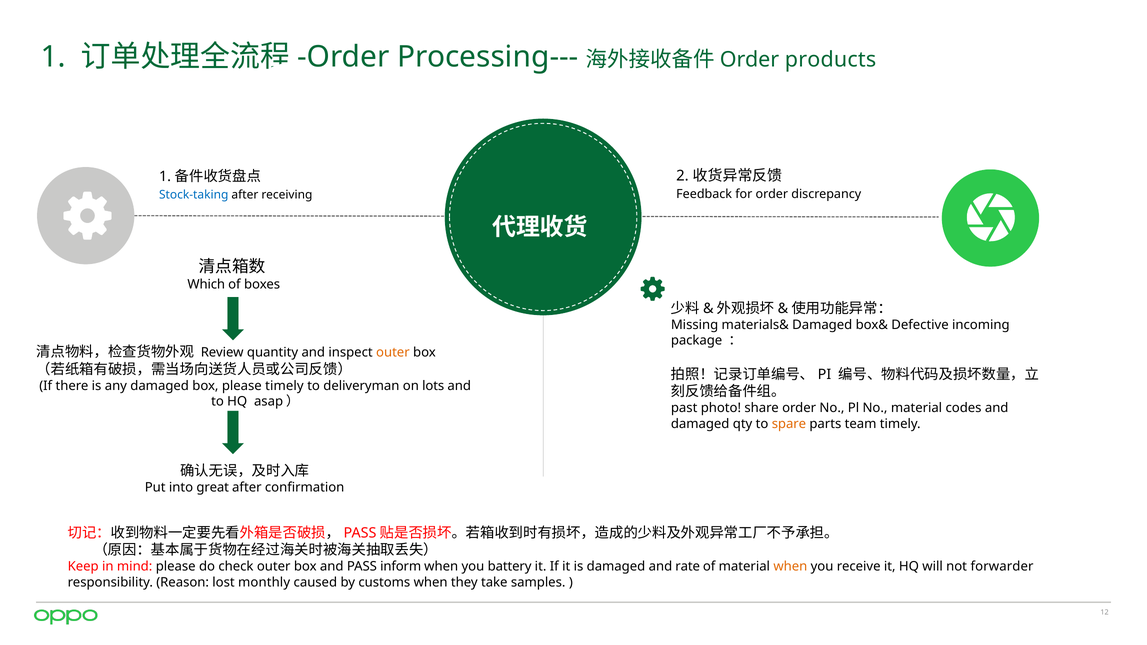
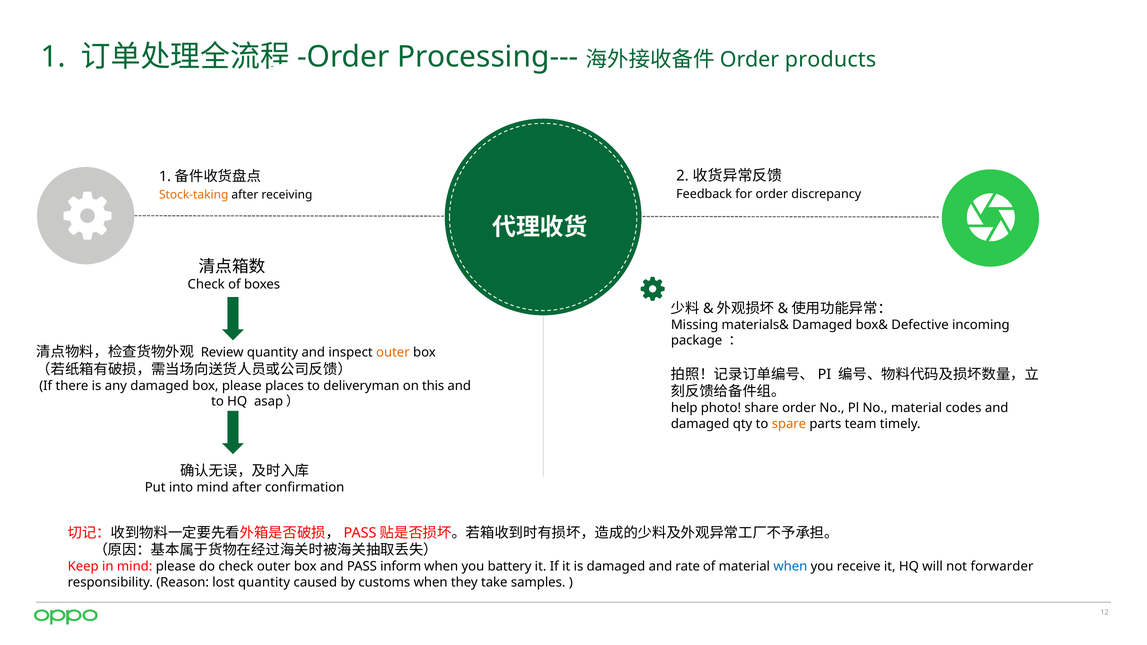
Stock-taking colour: blue -> orange
Which at (206, 284): Which -> Check
please timely: timely -> places
lots: lots -> this
past: past -> help
into great: great -> mind
when at (790, 567) colour: orange -> blue
lost monthly: monthly -> quantity
